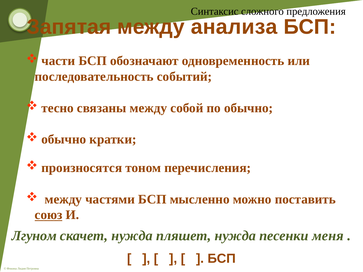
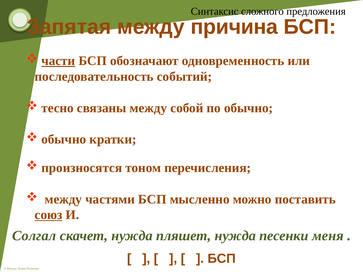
анализа: анализа -> причина
части underline: none -> present
Лгуном: Лгуном -> Солгал
